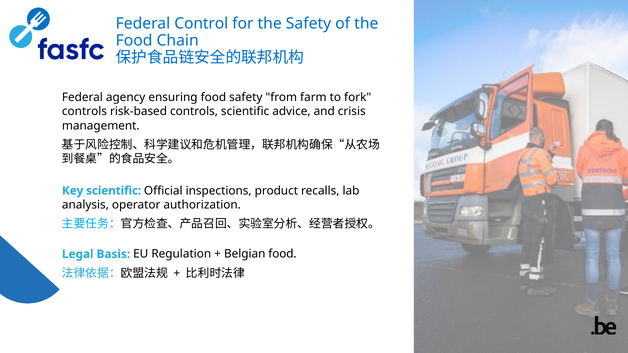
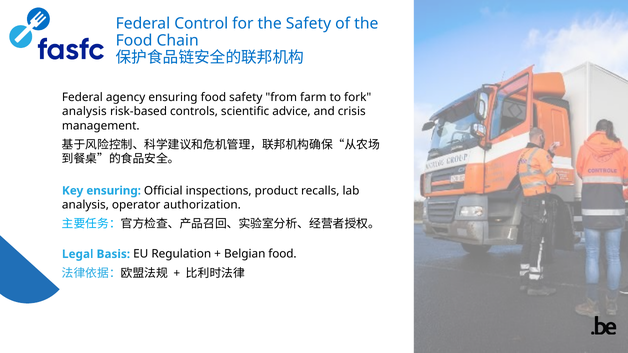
controls at (84, 112): controls -> analysis
Key scientific: scientific -> ensuring
